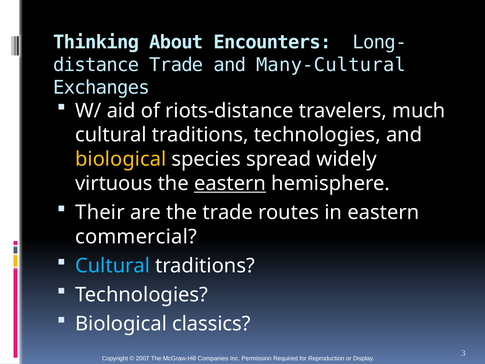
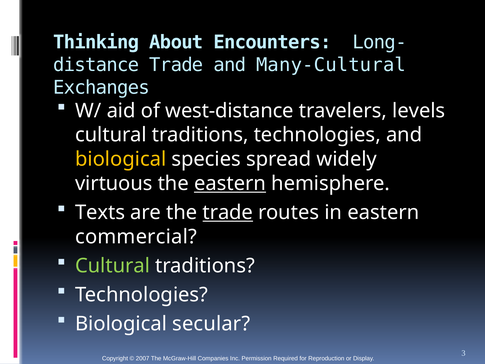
riots-distance: riots-distance -> west-distance
much: much -> levels
Their: Their -> Texts
trade at (228, 212) underline: none -> present
Cultural at (113, 266) colour: light blue -> light green
classics: classics -> secular
